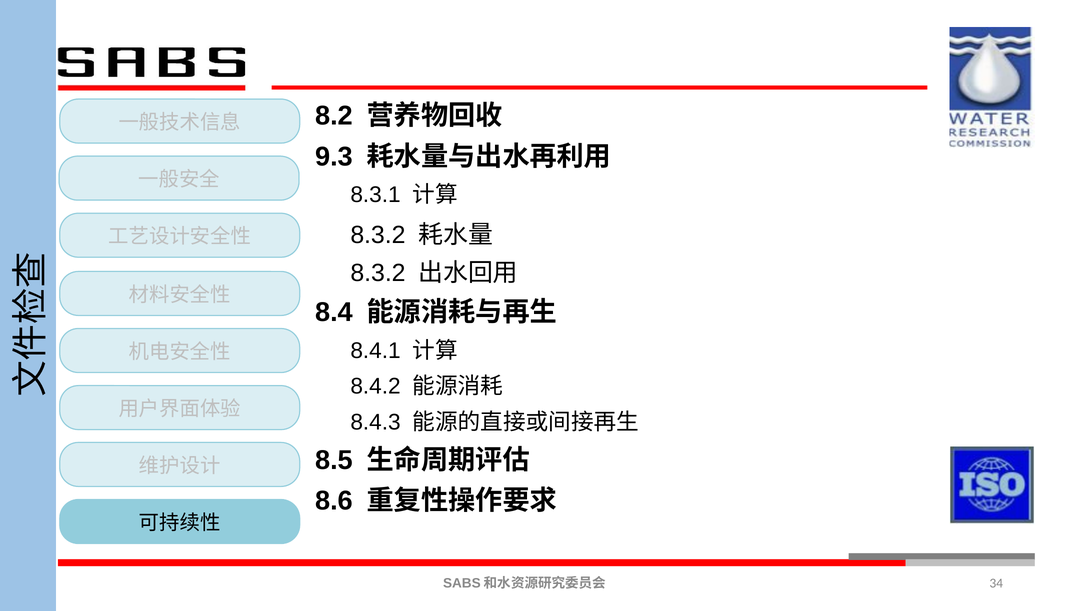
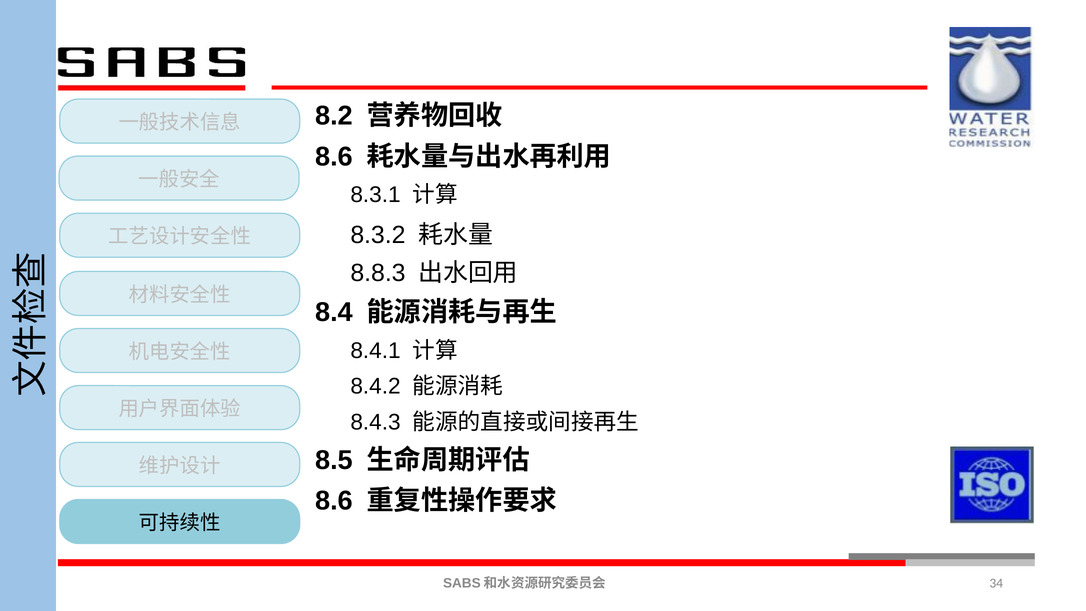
9.3 at (334, 157): 9.3 -> 8.6
8.3.2 at (378, 273): 8.3.2 -> 8.8.3
